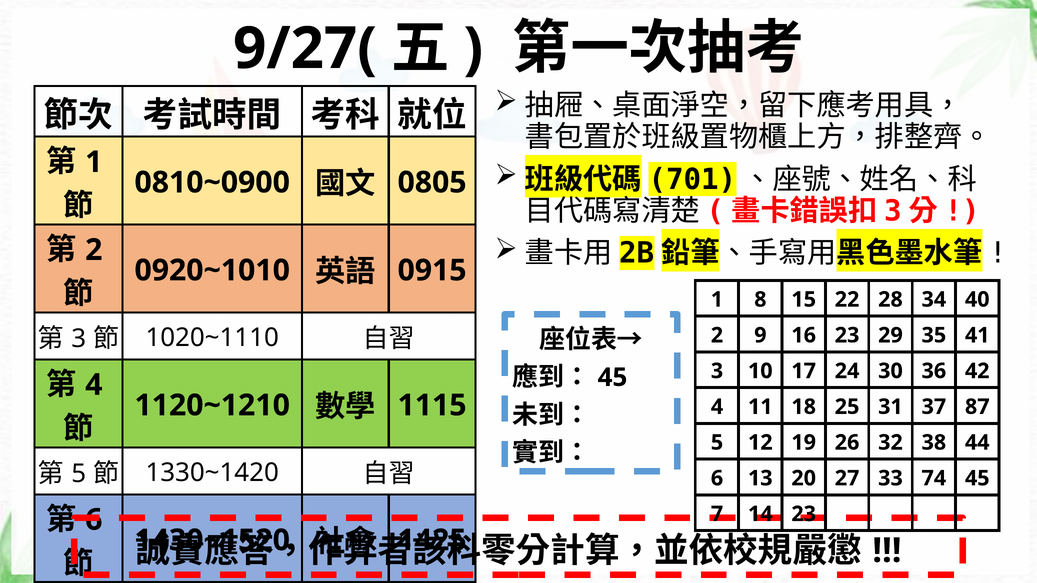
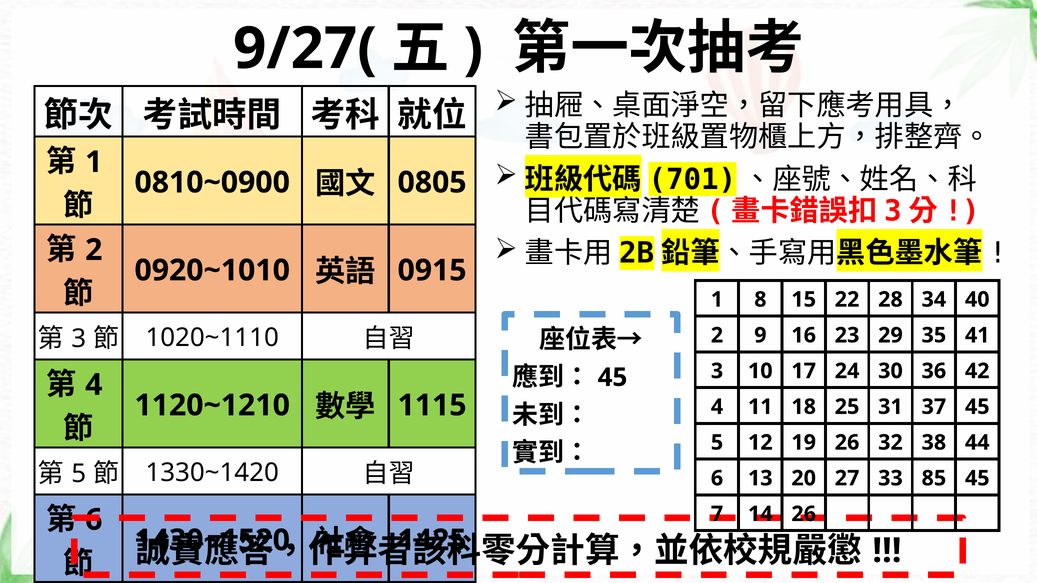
37 87: 87 -> 45
74: 74 -> 85
14 23: 23 -> 26
